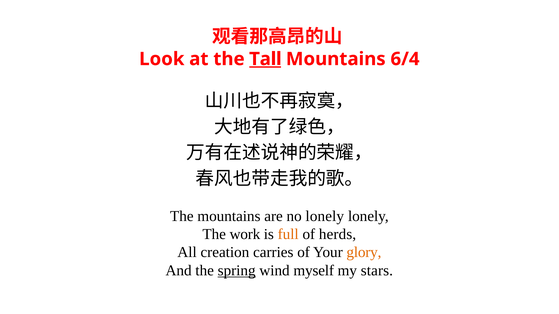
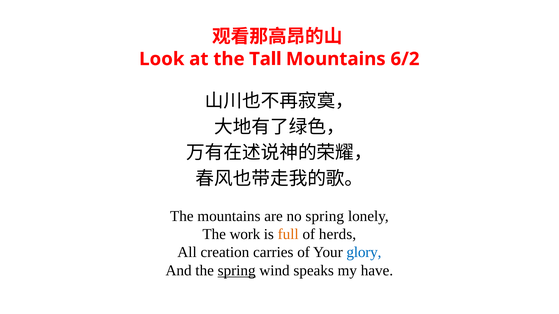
Tall underline: present -> none
6/4: 6/4 -> 6/2
no lonely: lonely -> spring
glory colour: orange -> blue
myself: myself -> speaks
stars: stars -> have
